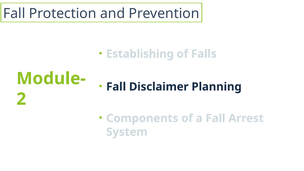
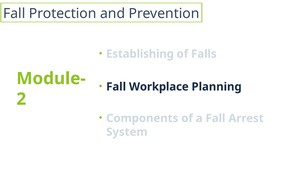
Disclaimer: Disclaimer -> Workplace
